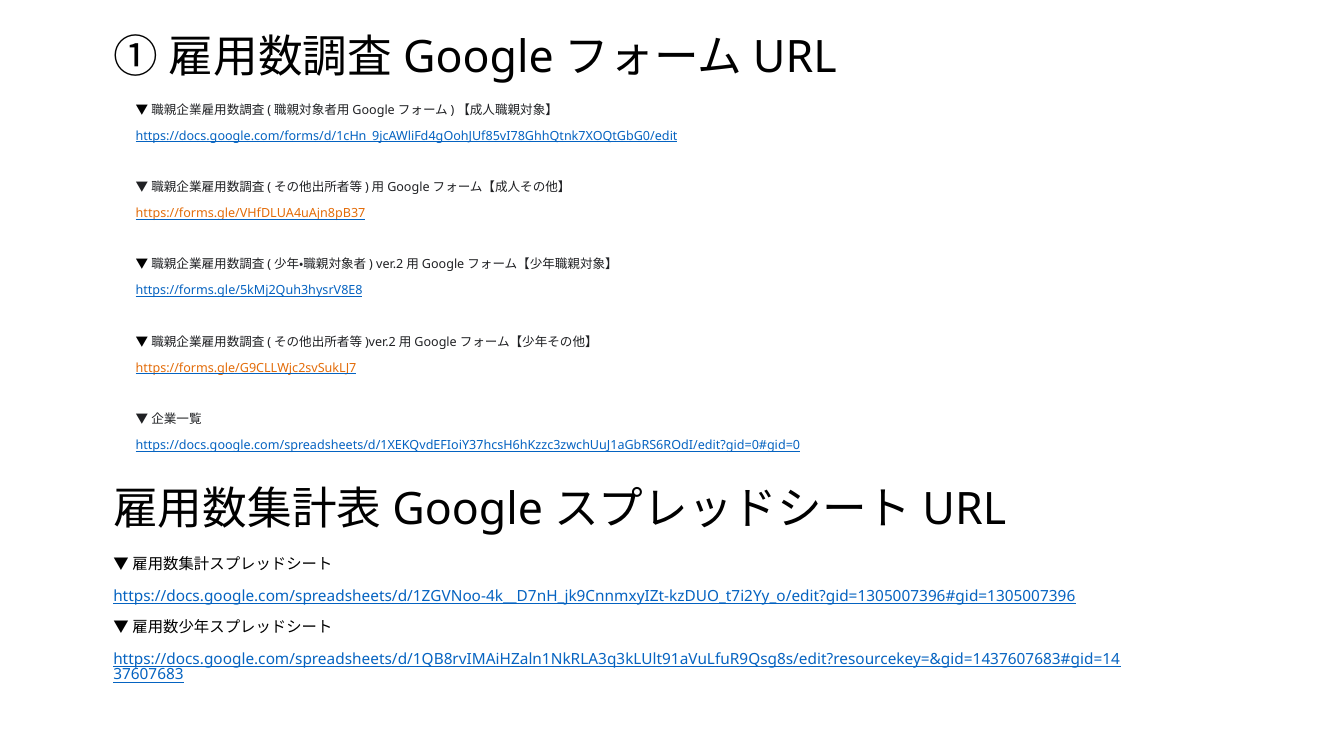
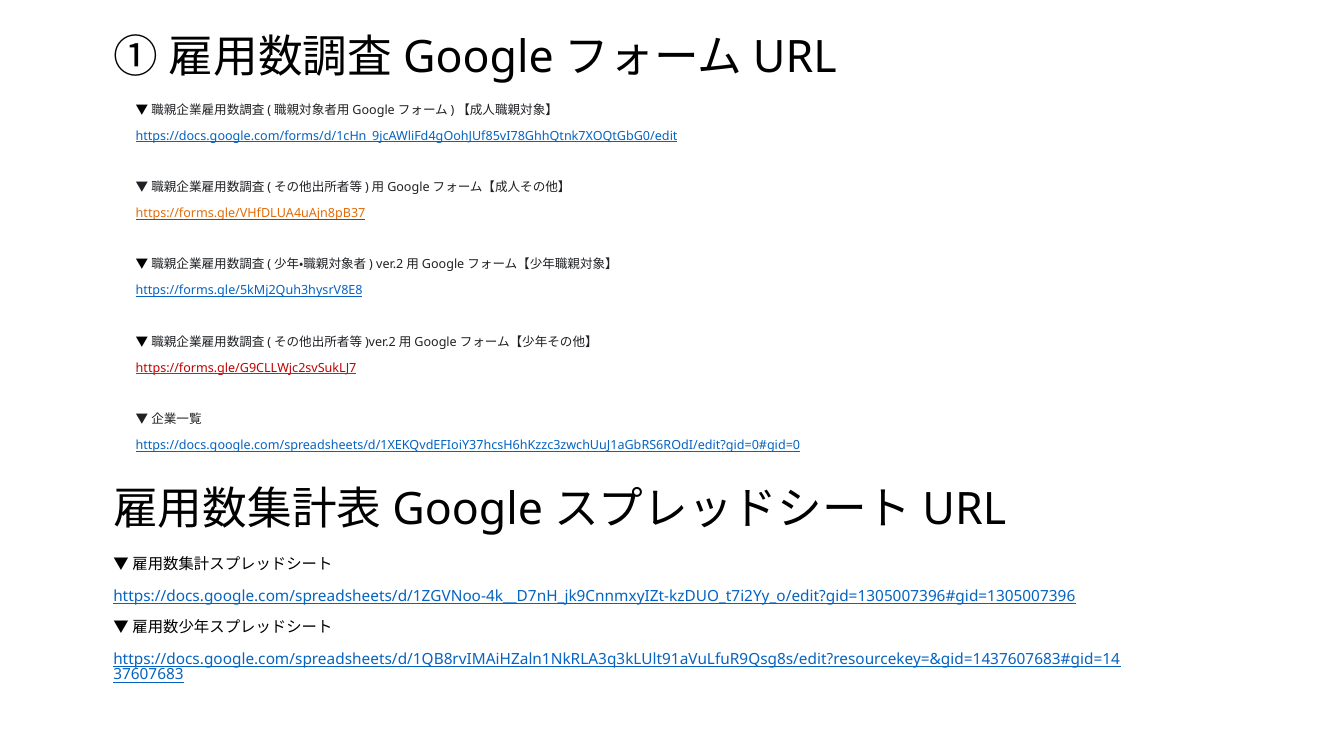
https://forms.gle/G9CLLWjc2svSukLJ7 colour: orange -> red
